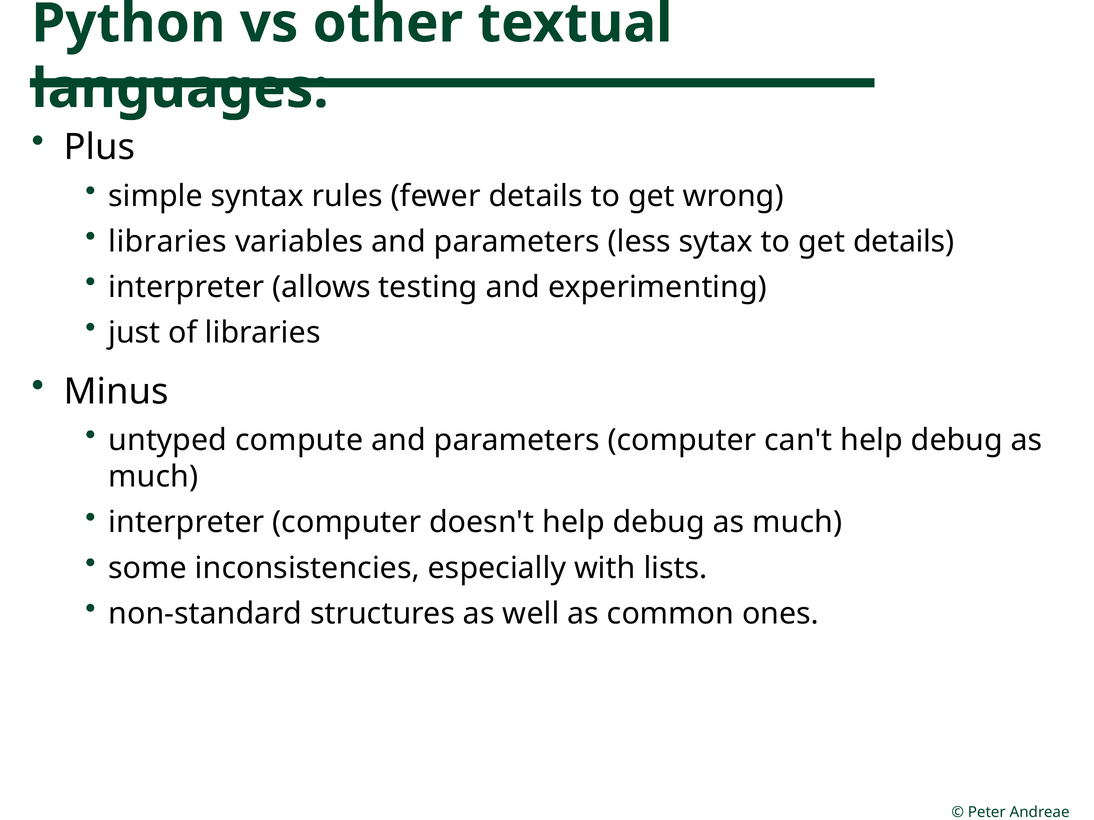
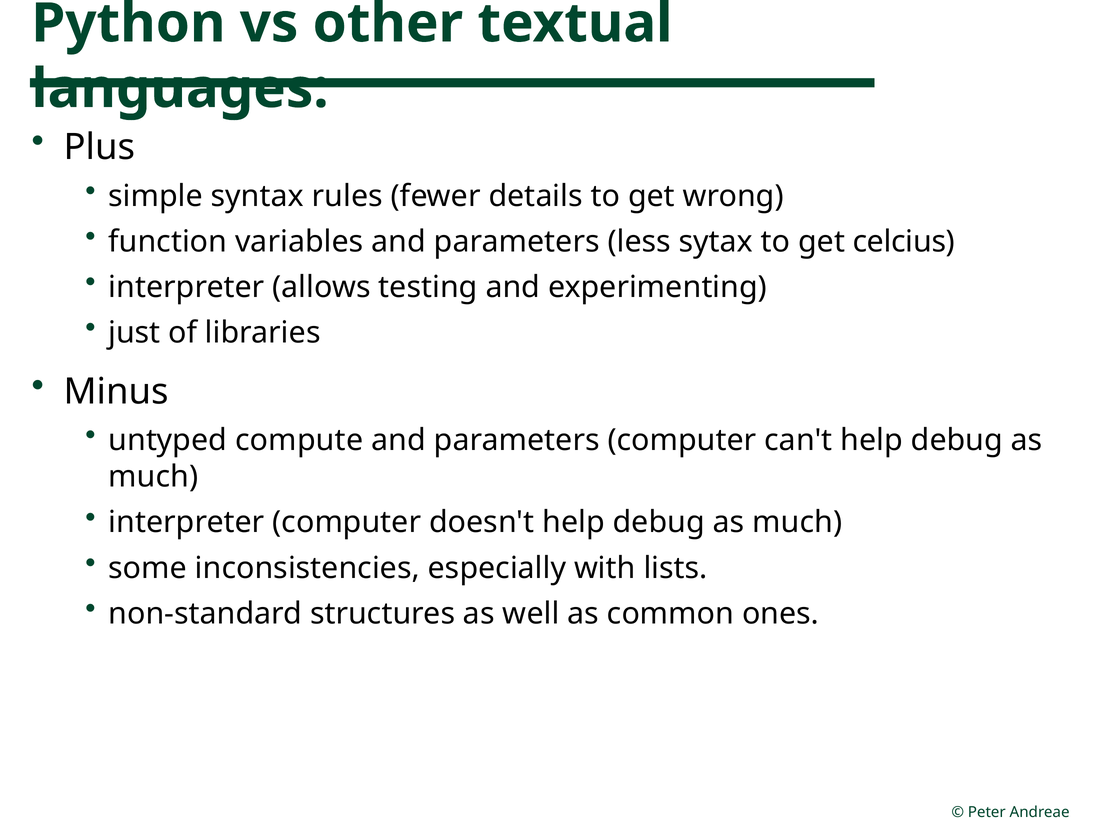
libraries at (168, 242): libraries -> function
get details: details -> celcius
